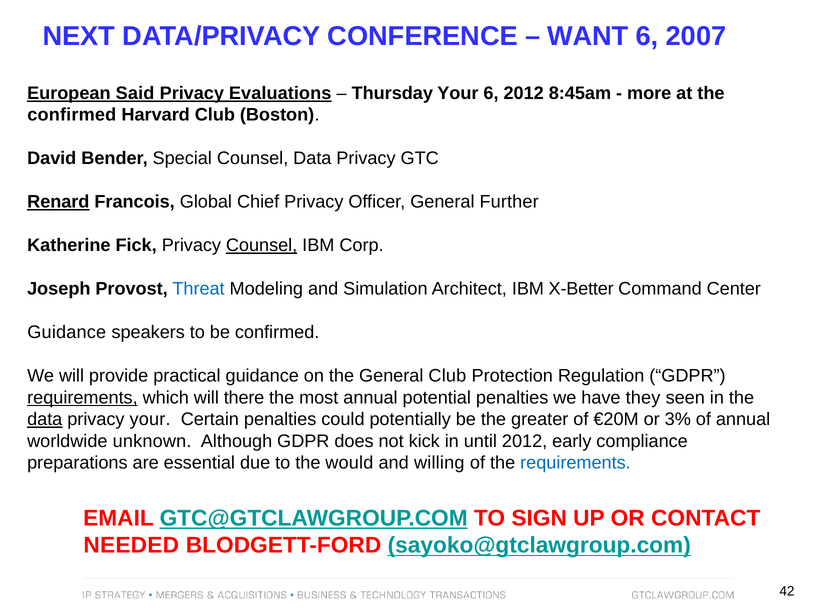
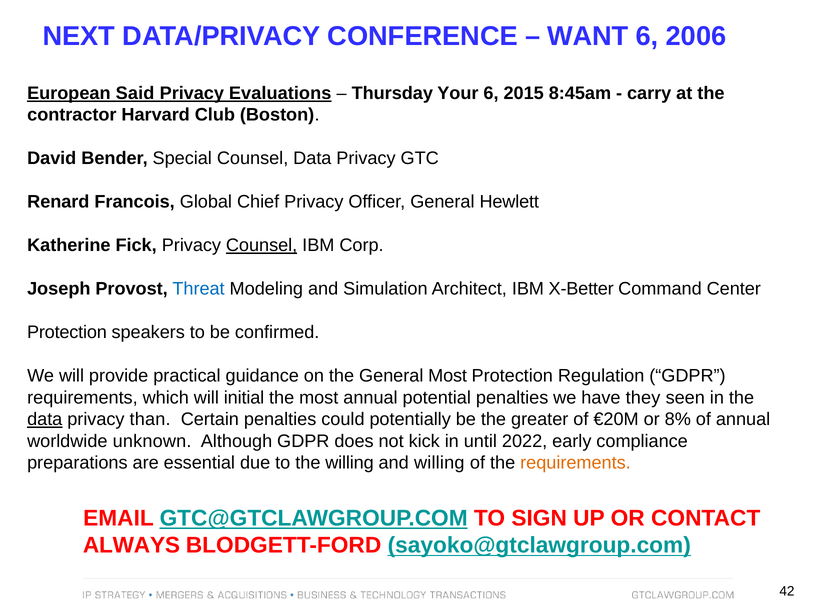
2007: 2007 -> 2006
6 2012: 2012 -> 2015
more: more -> carry
confirmed at (72, 115): confirmed -> contractor
Renard underline: present -> none
Further: Further -> Hewlett
Guidance at (67, 332): Guidance -> Protection
General Club: Club -> Most
requirements at (82, 398) underline: present -> none
there: there -> initial
privacy your: your -> than
3%: 3% -> 8%
until 2012: 2012 -> 2022
the would: would -> willing
requirements at (575, 463) colour: blue -> orange
NEEDED: NEEDED -> ALWAYS
